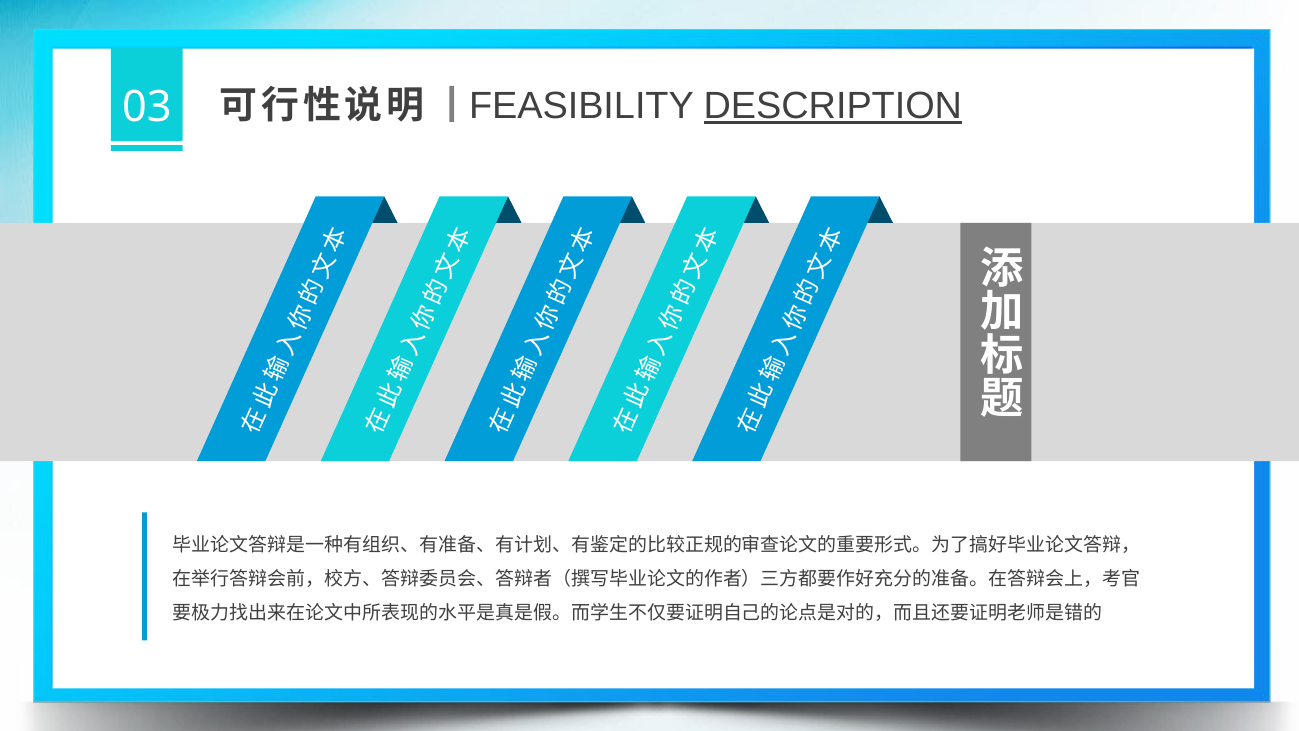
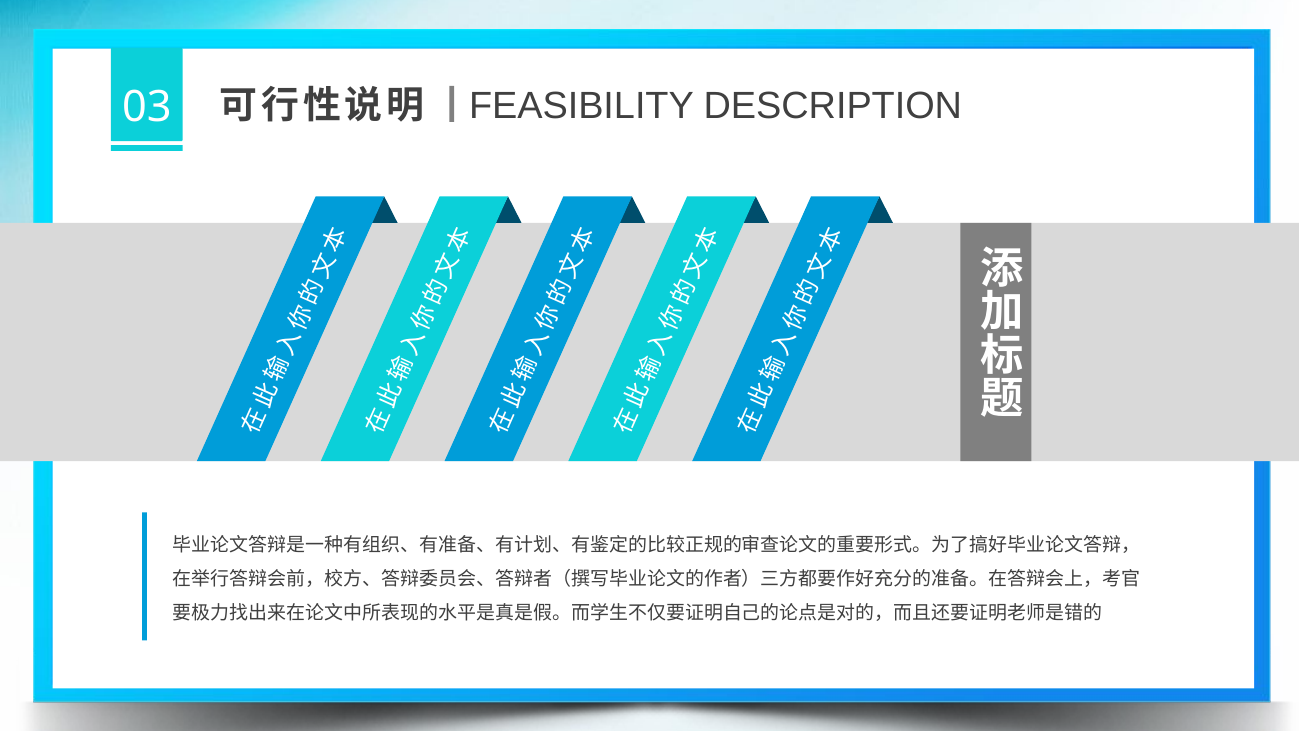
DESCRIPTION underline: present -> none
